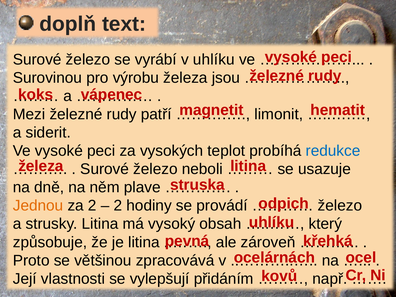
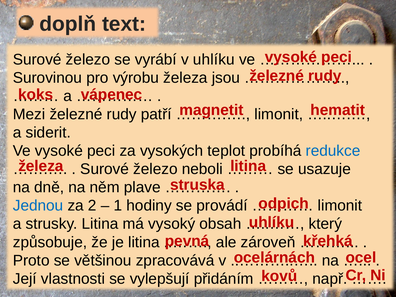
Jednou colour: orange -> blue
2 at (118, 206): 2 -> 1
železo at (340, 206): železo -> limonit
